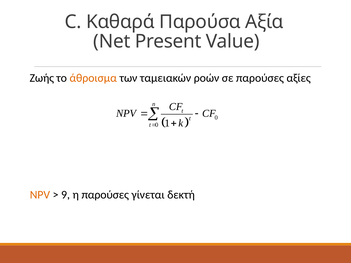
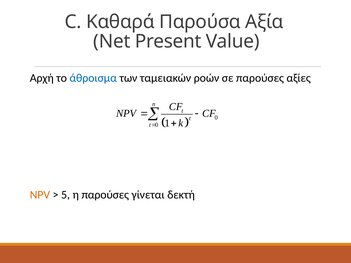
Ζωής: Ζωής -> Αρχή
άθροισμα colour: orange -> blue
9: 9 -> 5
